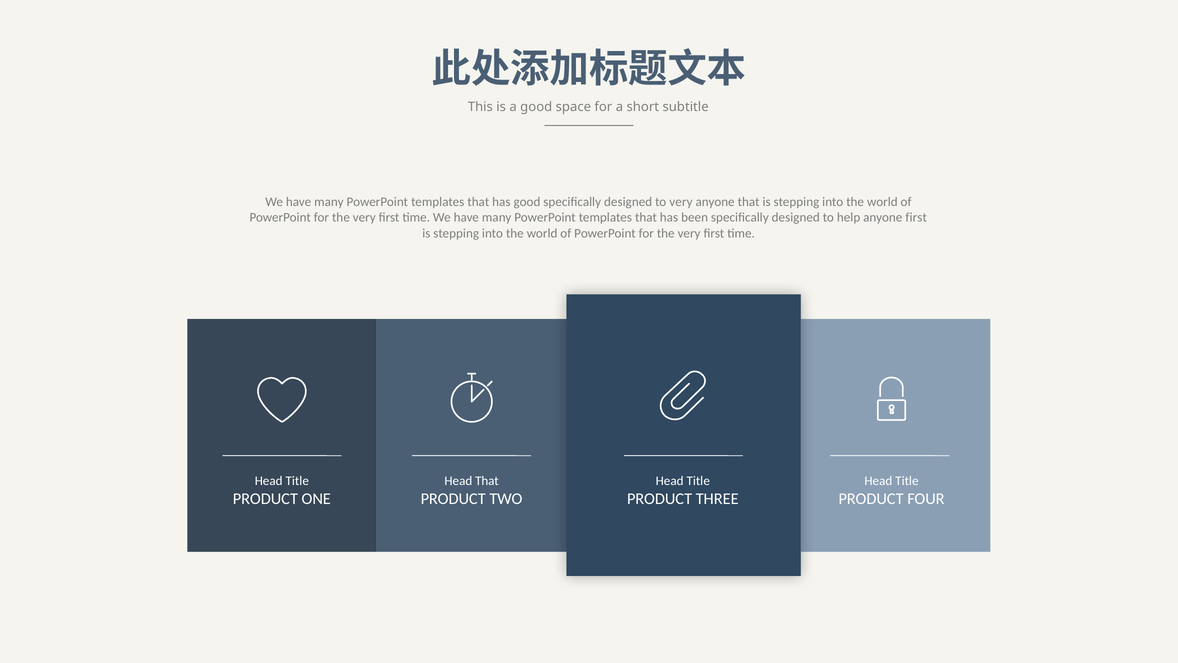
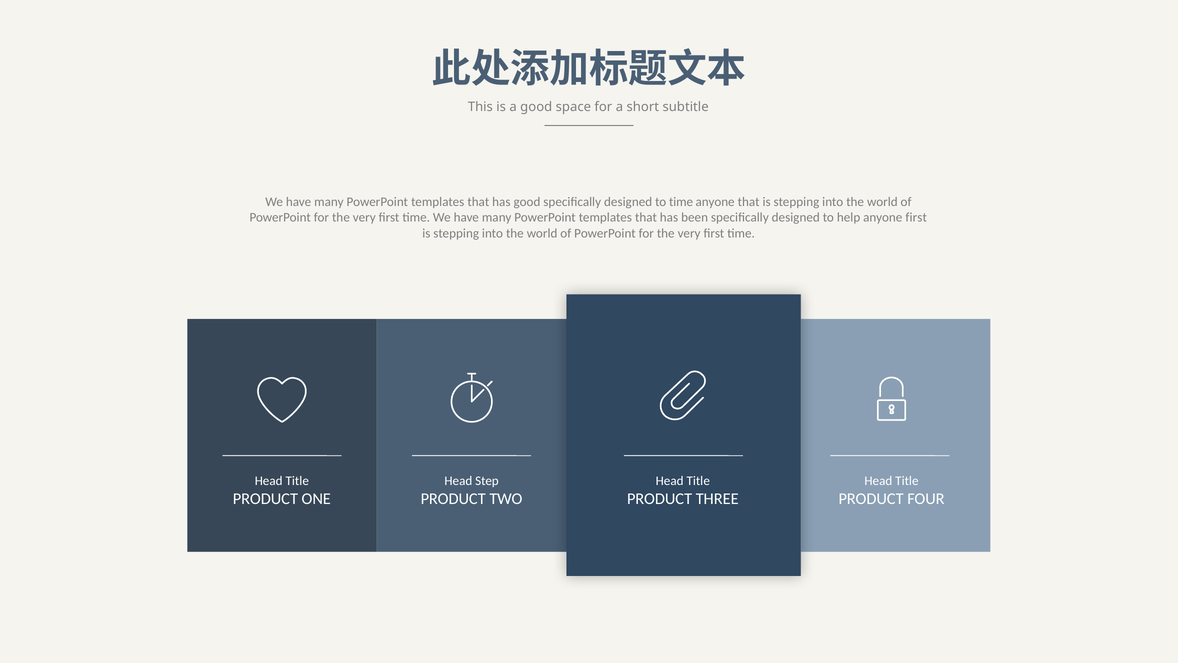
to very: very -> time
Head That: That -> Step
